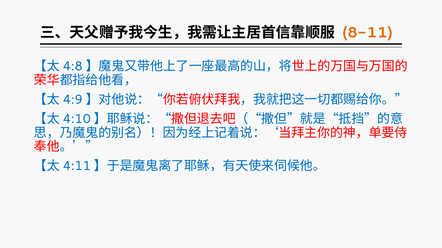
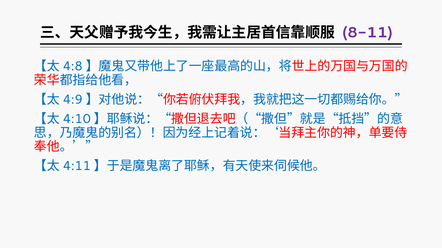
8-11 colour: orange -> purple
